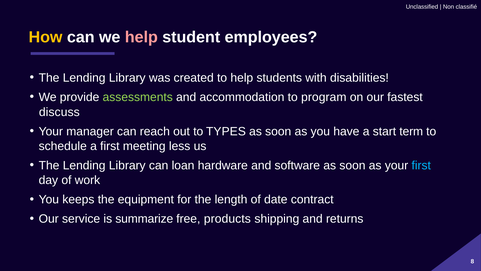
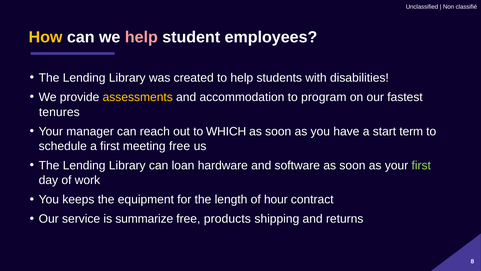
assessments colour: light green -> yellow
discuss: discuss -> tenures
TYPES: TYPES -> WHICH
meeting less: less -> free
first at (421, 165) colour: light blue -> light green
date: date -> hour
